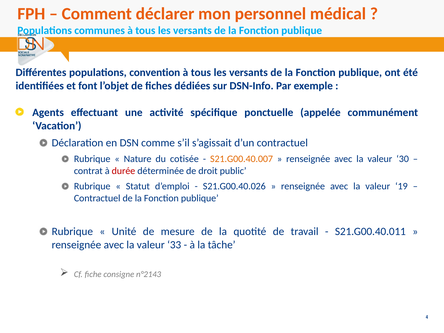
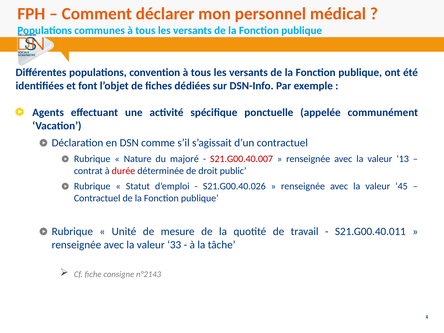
cotisée: cotisée -> majoré
S21.G00.40.007 colour: orange -> red
30: 30 -> 13
19: 19 -> 45
